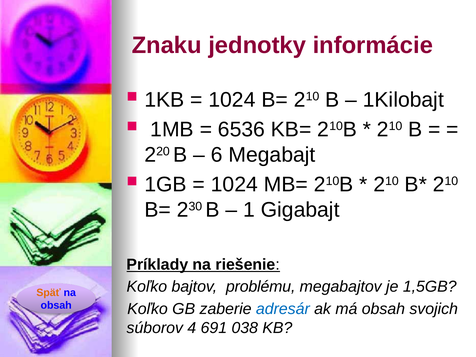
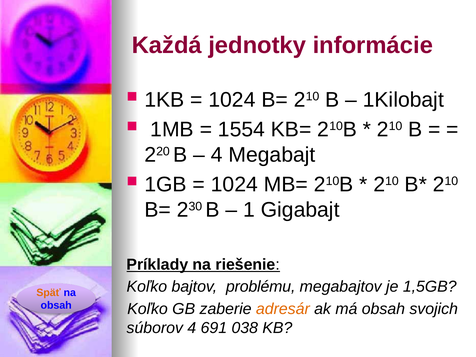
Znaku: Znaku -> Každá
6536: 6536 -> 1554
6 at (217, 155): 6 -> 4
adresár colour: blue -> orange
